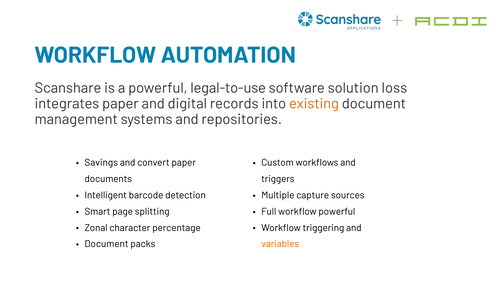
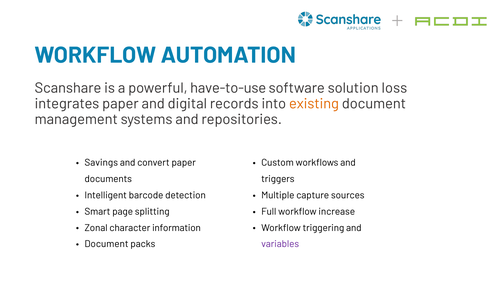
legal-to-use: legal-to-use -> have-to-use
workflow powerful: powerful -> increase
percentage: percentage -> information
variables colour: orange -> purple
